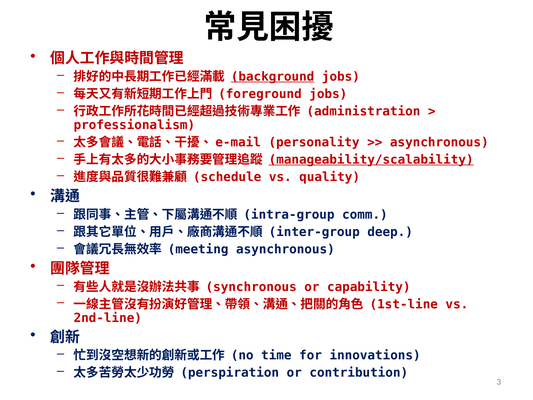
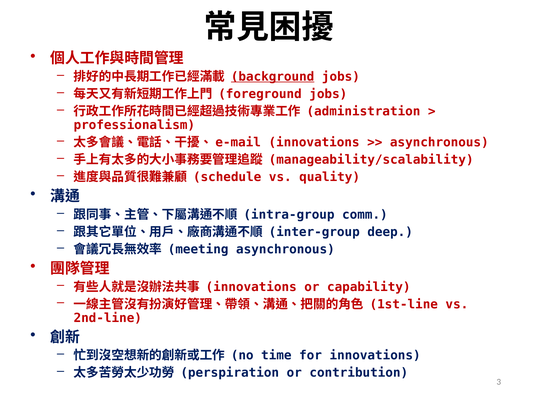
personality at (314, 142): personality -> innovations
manageability/scalability underline: present -> none
synchronous at (251, 287): synchronous -> innovations
